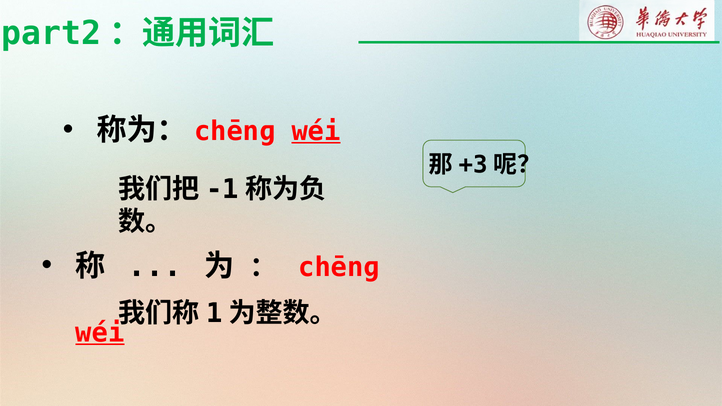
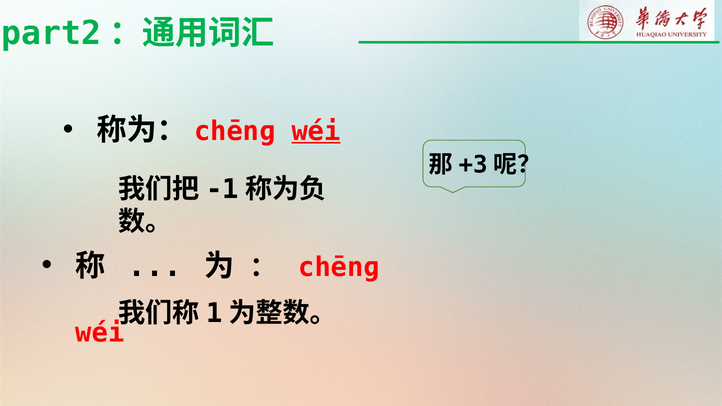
wéi at (100, 333) underline: present -> none
